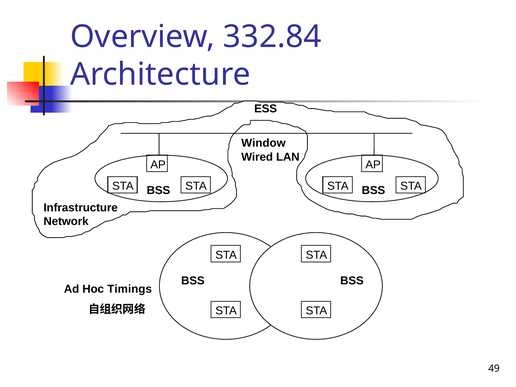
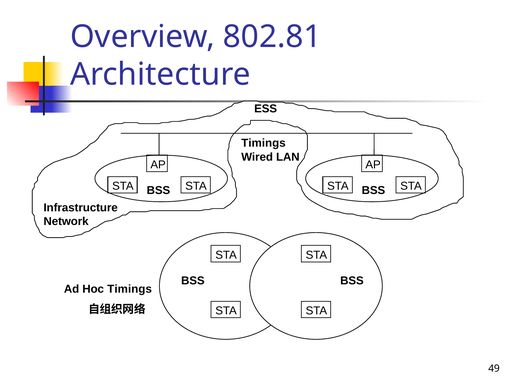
332.84: 332.84 -> 802.81
Window at (263, 143): Window -> Timings
